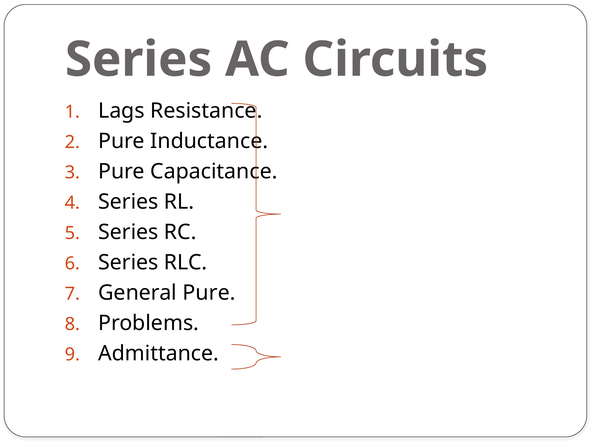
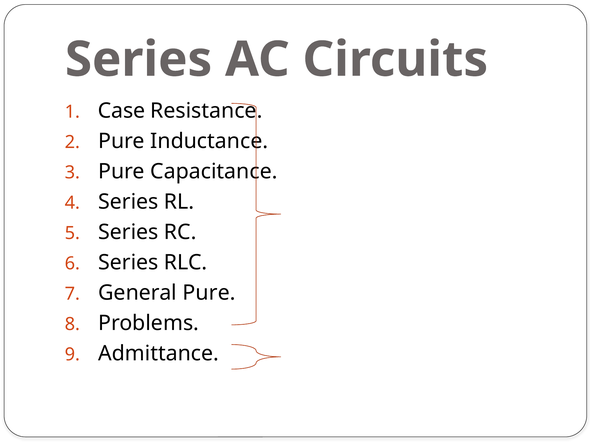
Lags: Lags -> Case
